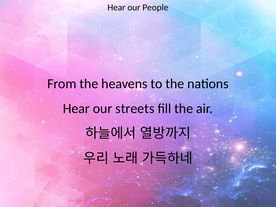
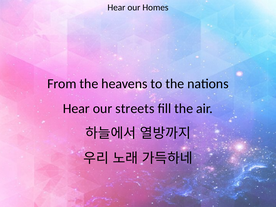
People: People -> Homes
